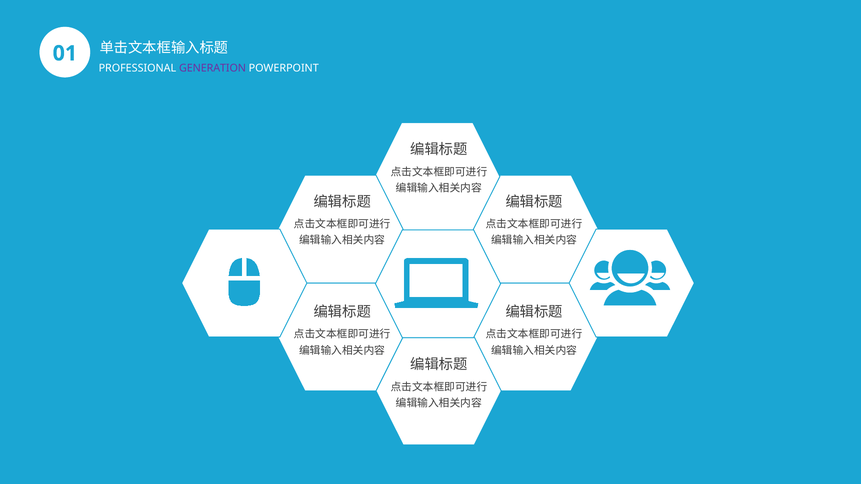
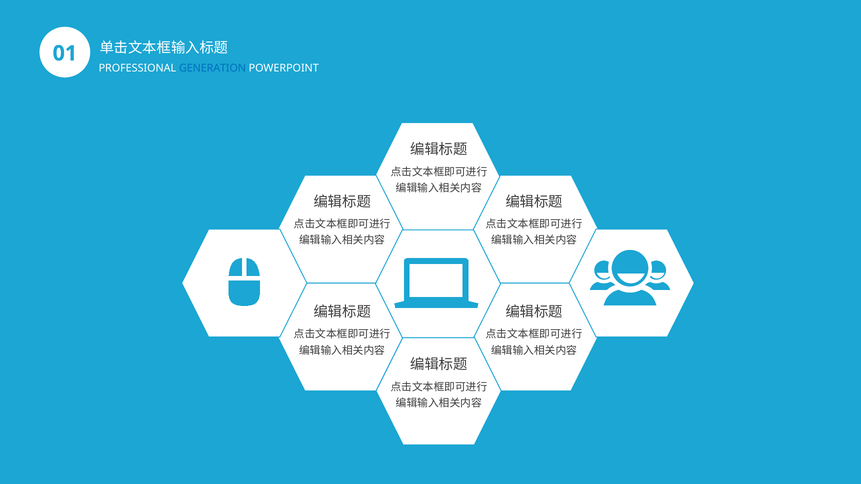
GENERATION colour: purple -> blue
